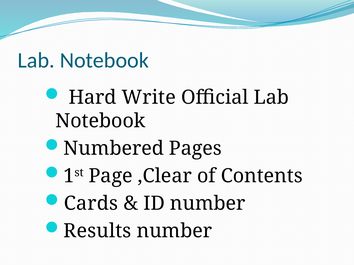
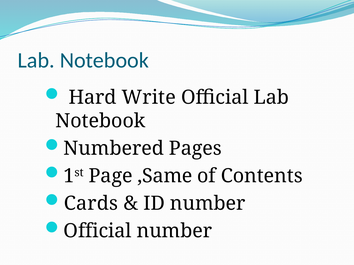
,Clear: ,Clear -> ,Same
Results at (97, 231): Results -> Official
